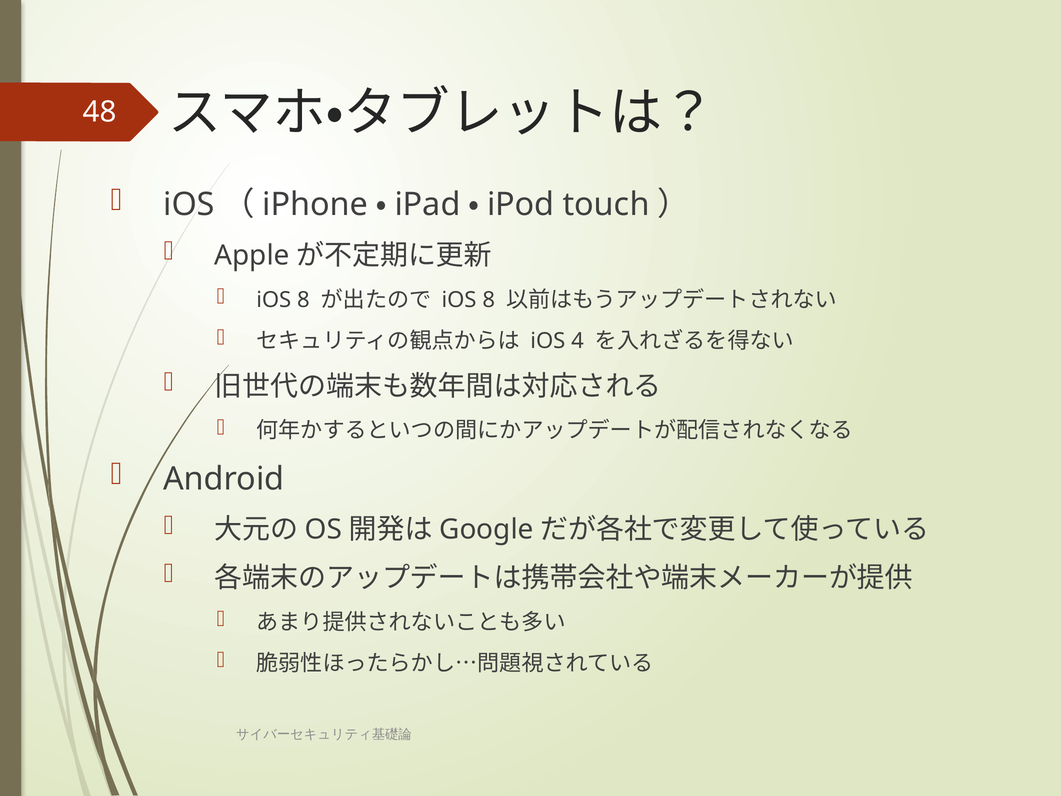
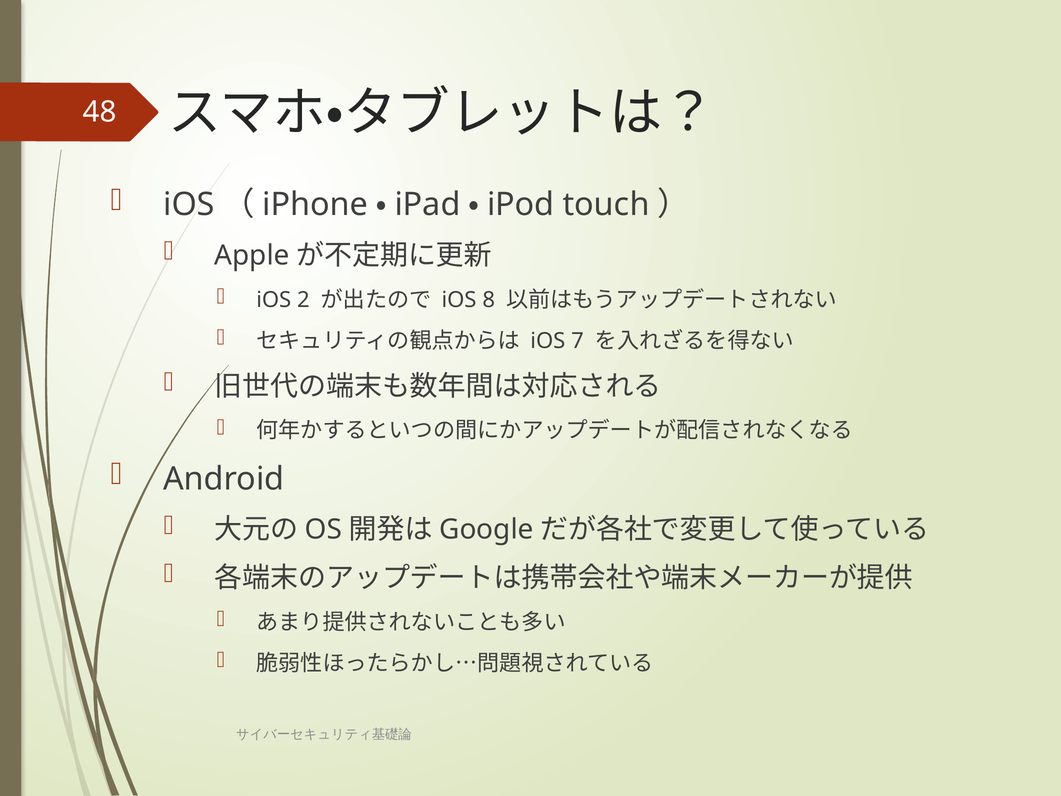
8 at (303, 300): 8 -> 2
4: 4 -> 7
